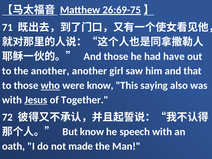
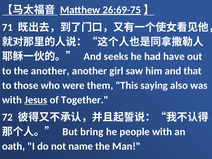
And those: those -> seeks
who underline: present -> none
were know: know -> them
But know: know -> bring
speech: speech -> people
made: made -> name
